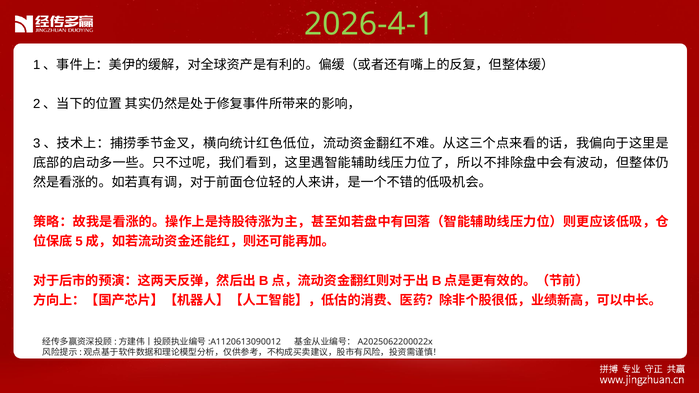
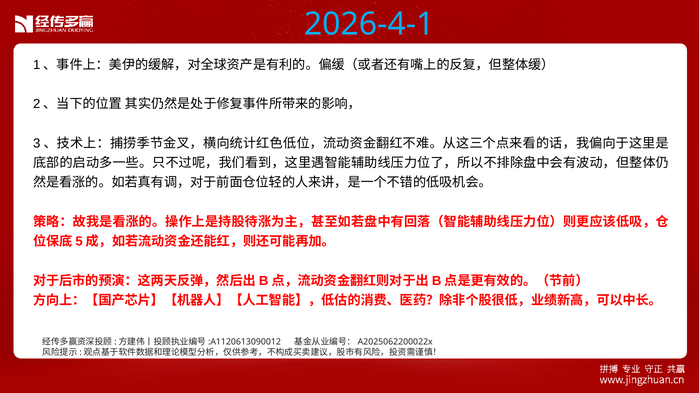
2026-4-1 colour: light green -> light blue
